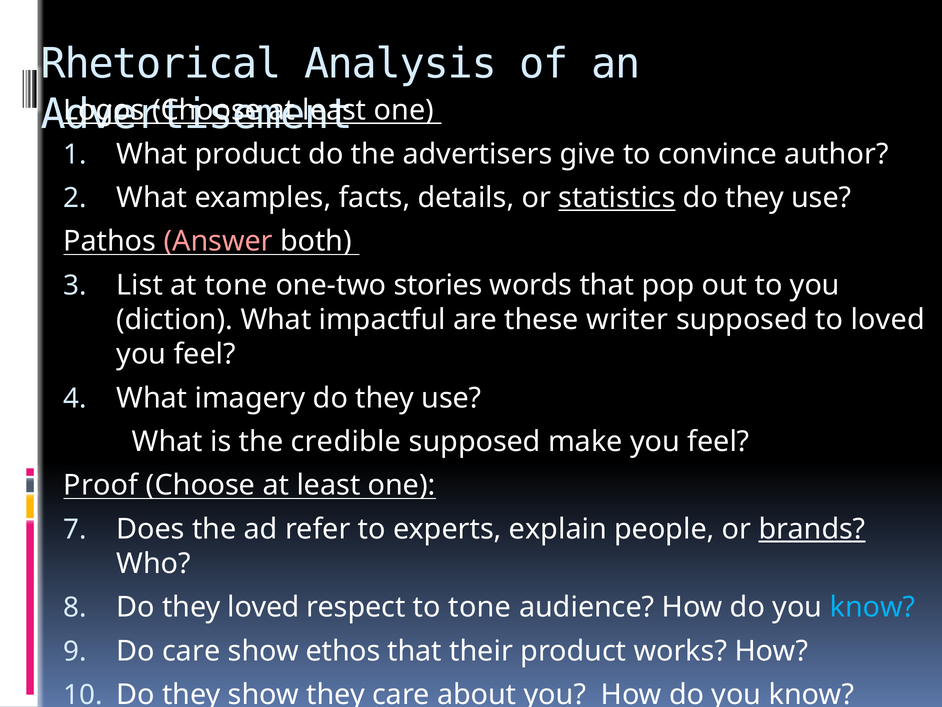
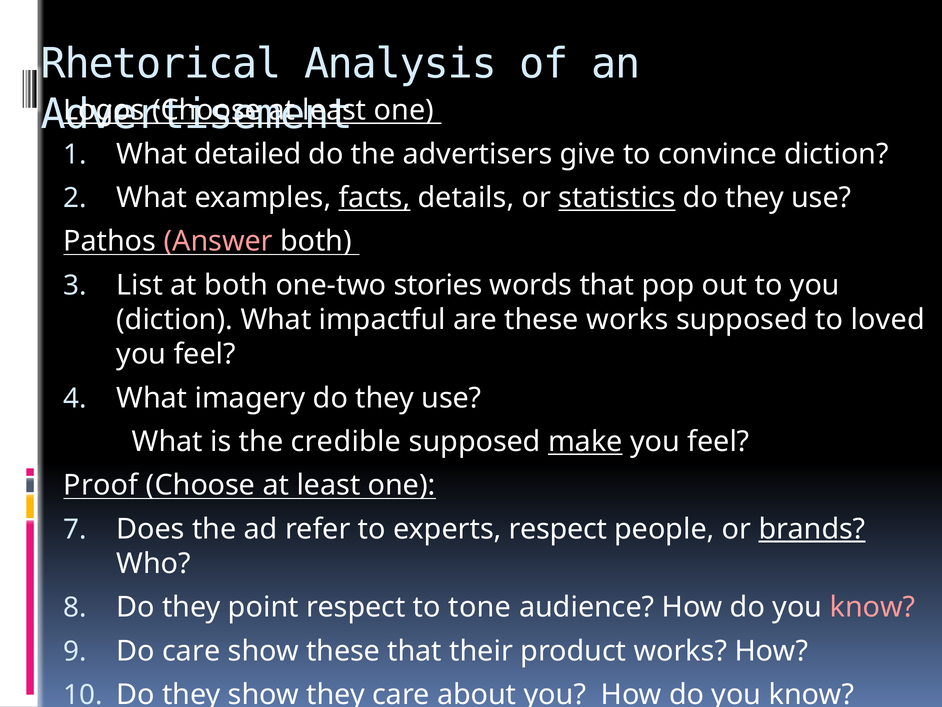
What product: product -> detailed
convince author: author -> diction
facts underline: none -> present
at tone: tone -> both
these writer: writer -> works
make underline: none -> present
experts explain: explain -> respect
they loved: loved -> point
know at (872, 607) colour: light blue -> pink
show ethos: ethos -> these
